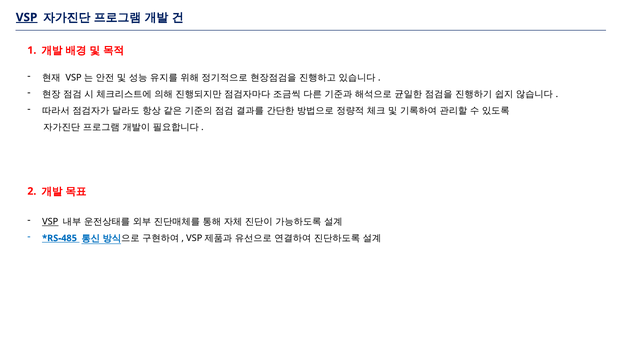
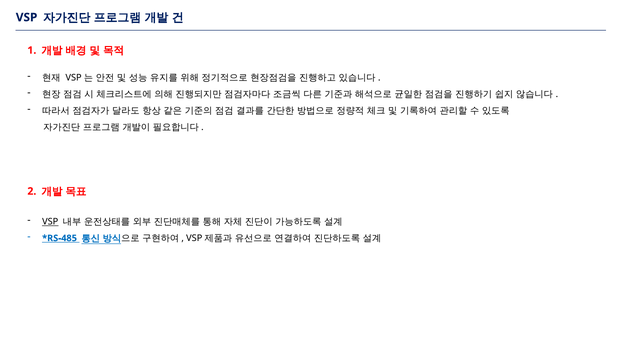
VSP at (27, 17) underline: present -> none
